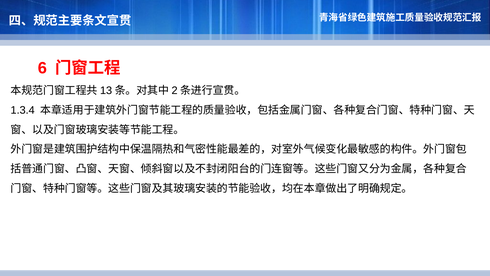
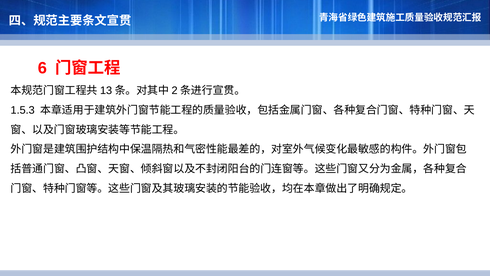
1.3.4: 1.3.4 -> 1.5.3
